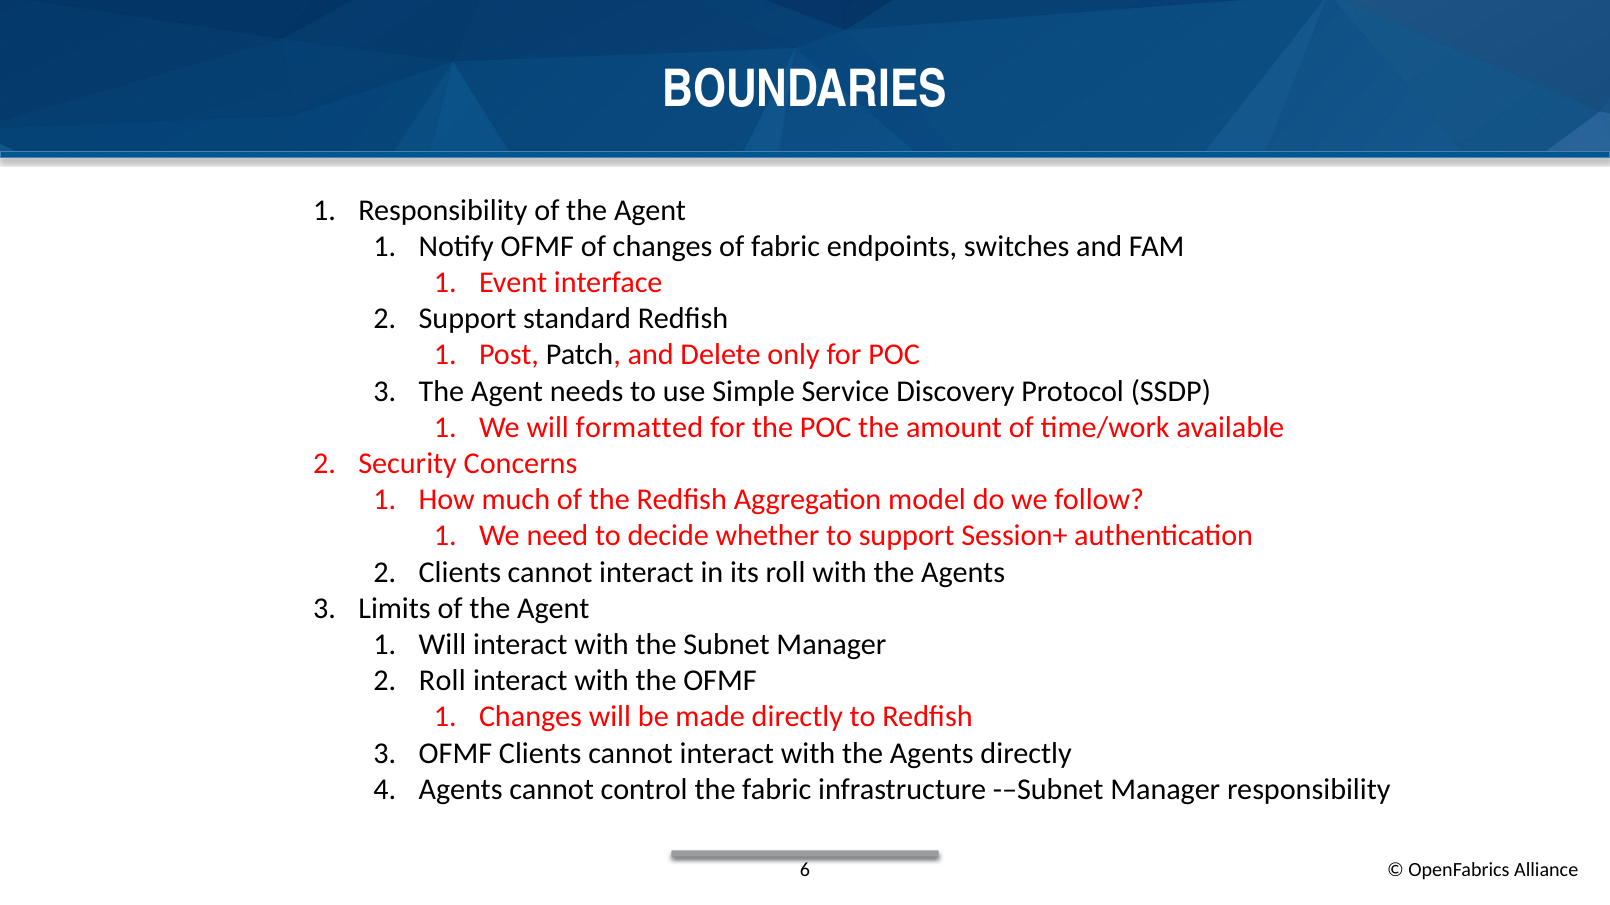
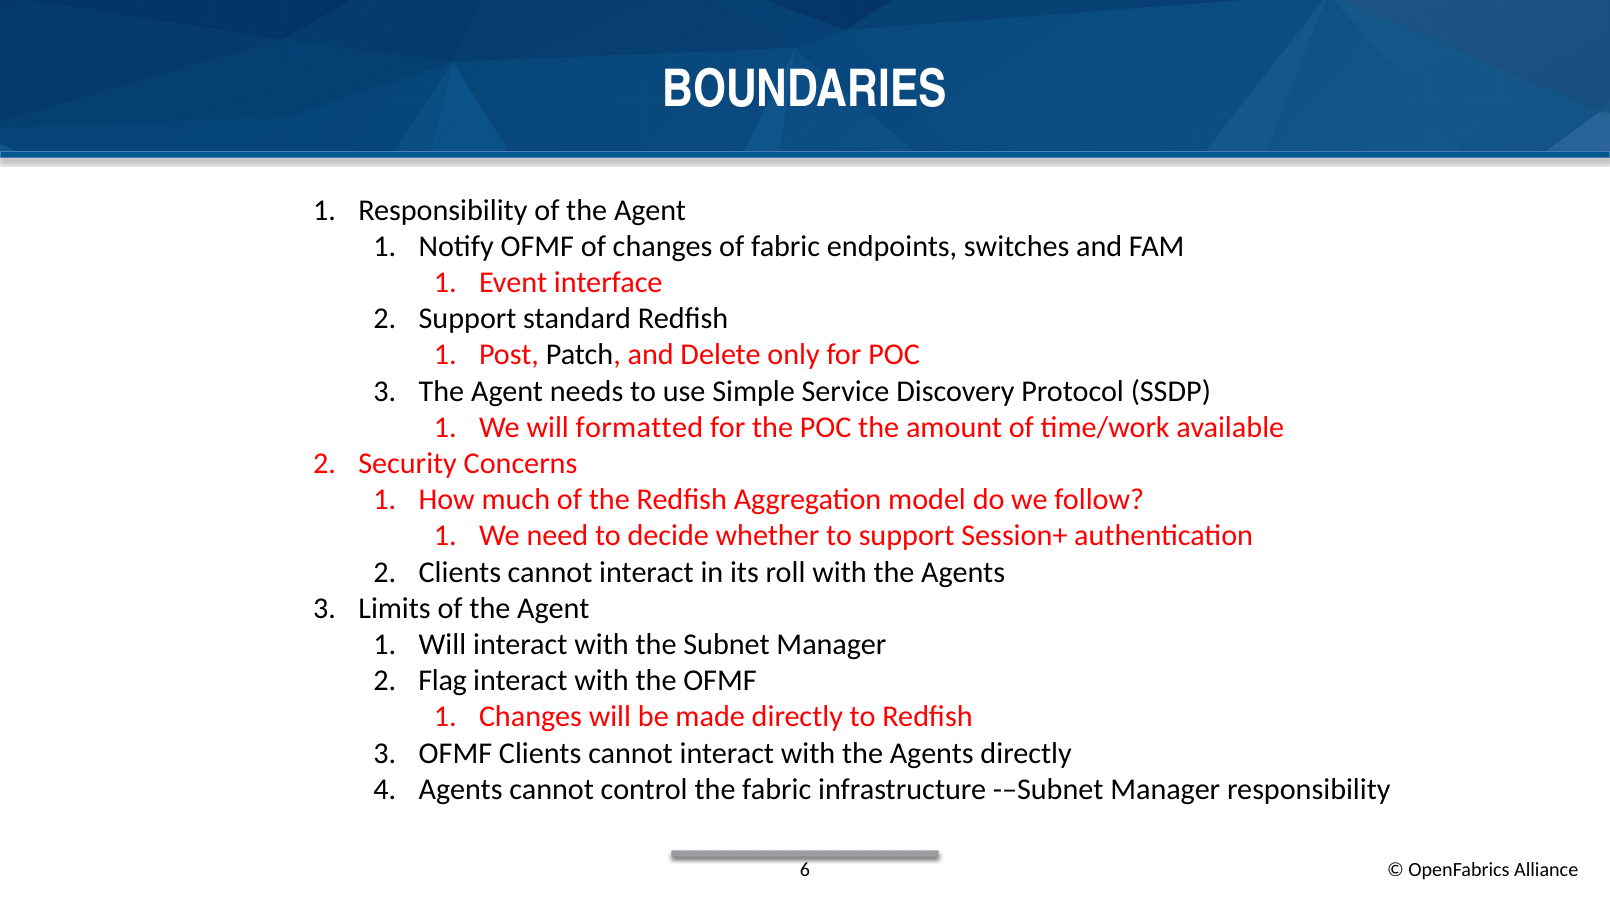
Roll at (442, 681): Roll -> Flag
